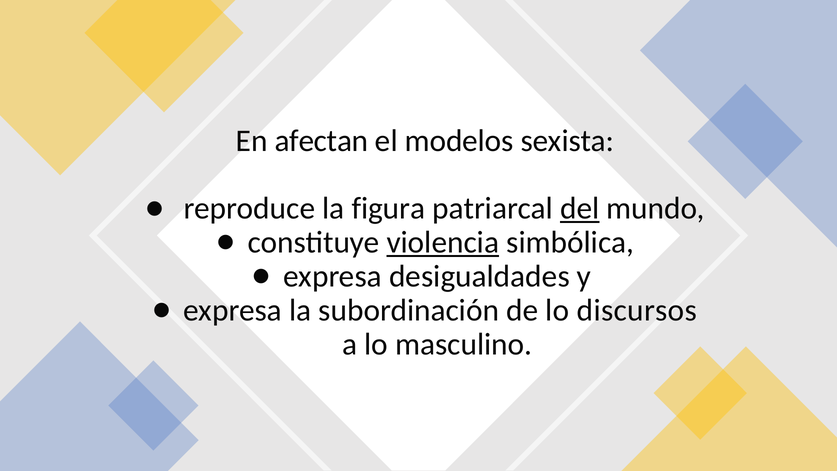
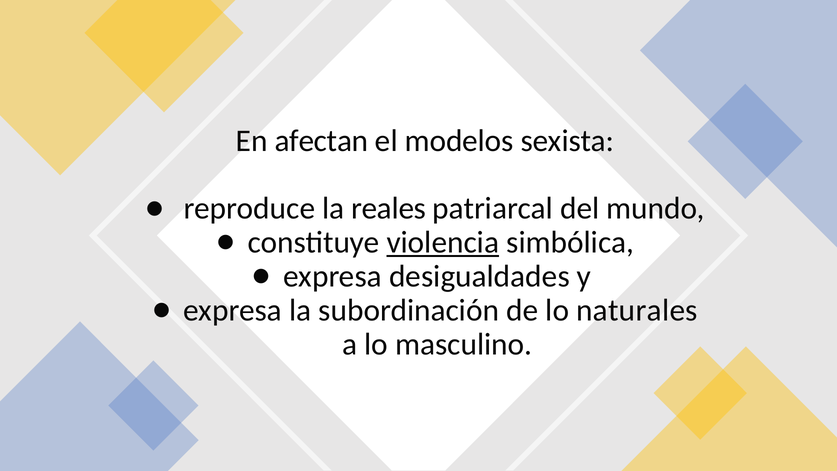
figura: figura -> reales
del underline: present -> none
discursos: discursos -> naturales
